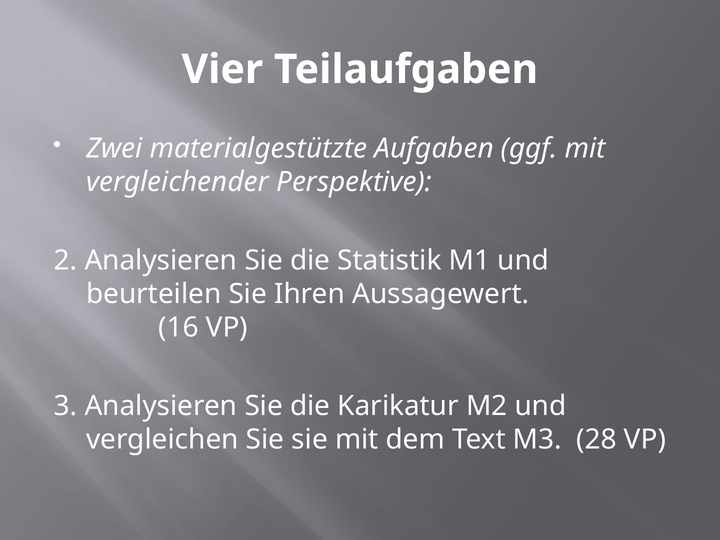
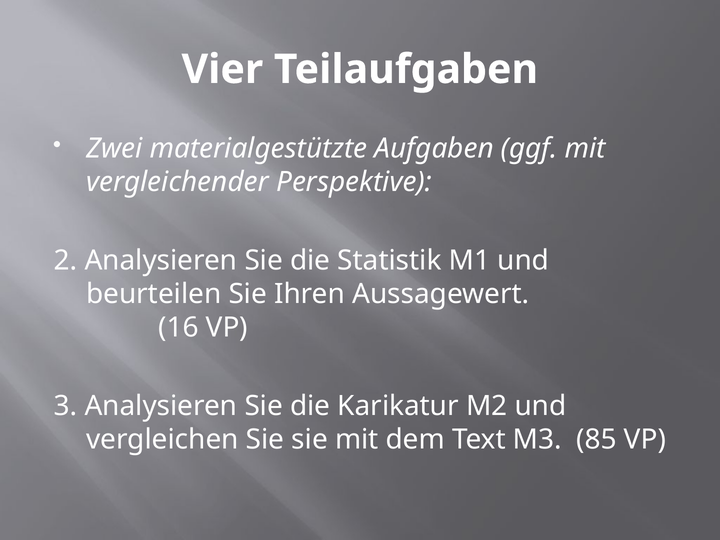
28: 28 -> 85
